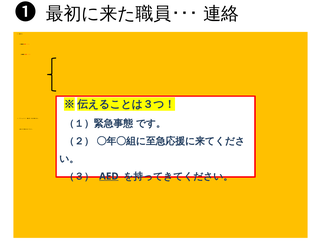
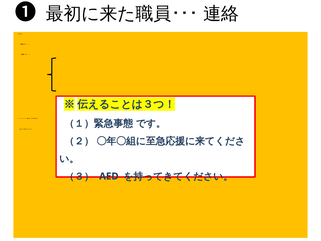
AED underline: present -> none
